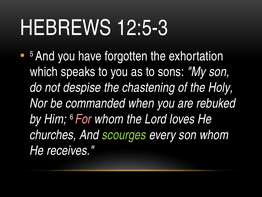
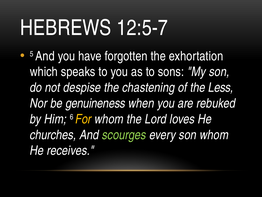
12:5-3: 12:5-3 -> 12:5-7
Holy: Holy -> Less
commanded: commanded -> genuineness
For colour: pink -> yellow
